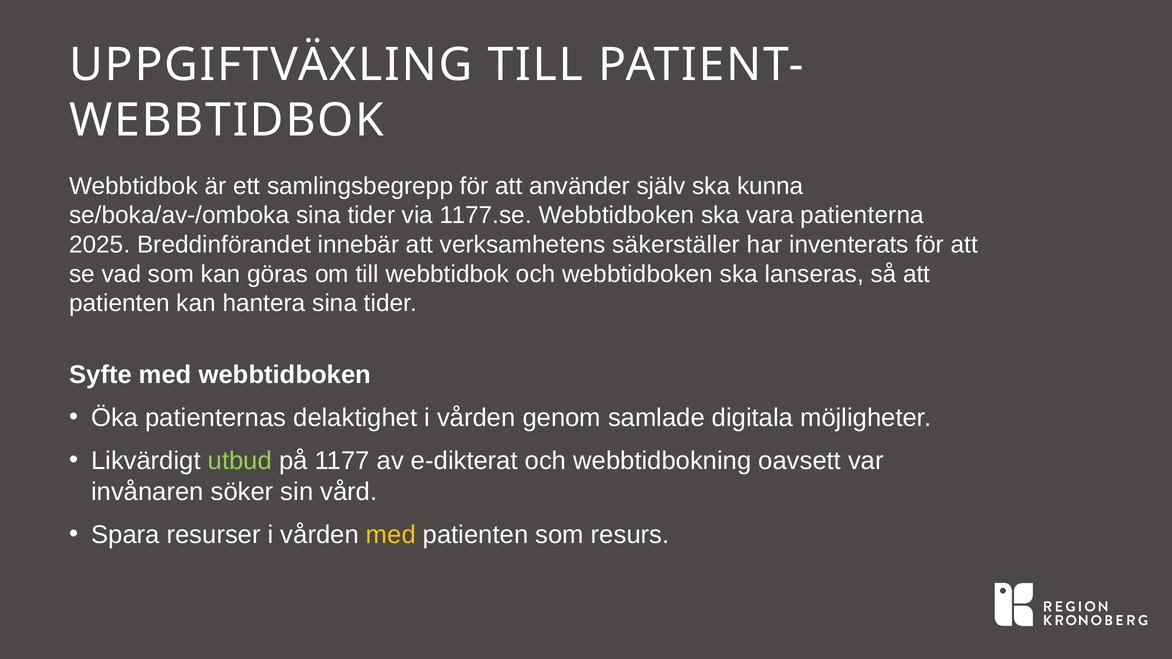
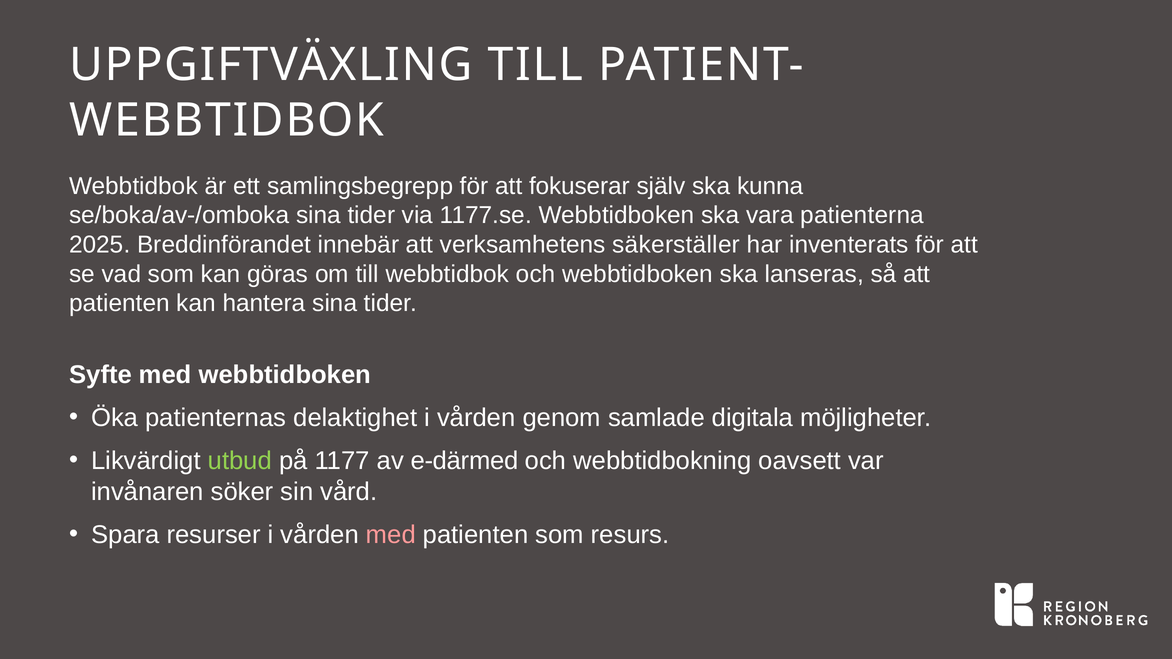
använder: använder -> fokuserar
e-dikterat: e-dikterat -> e-därmed
med at (391, 535) colour: yellow -> pink
